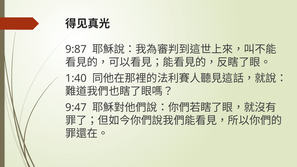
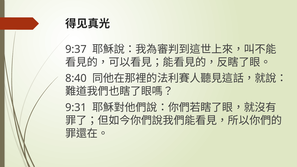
9:87: 9:87 -> 9:37
1:40: 1:40 -> 8:40
9:47: 9:47 -> 9:31
